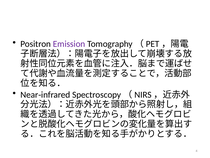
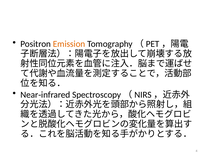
Emission colour: purple -> orange
